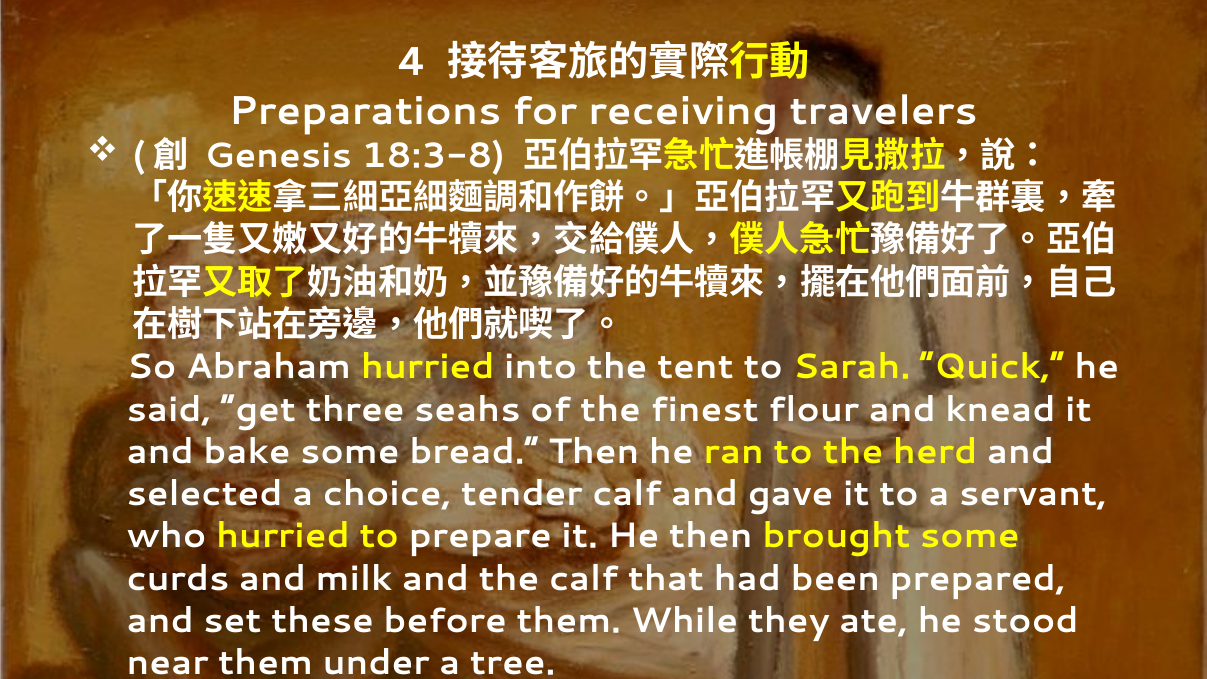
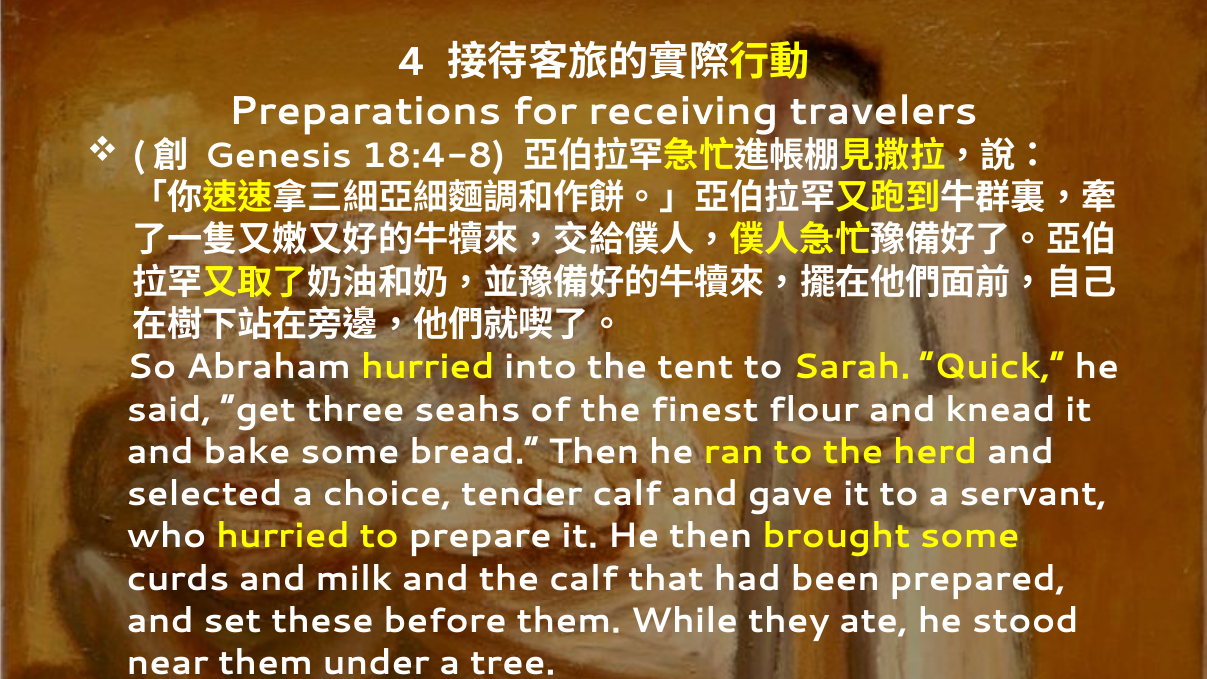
18:3-8: 18:3-8 -> 18:4-8
